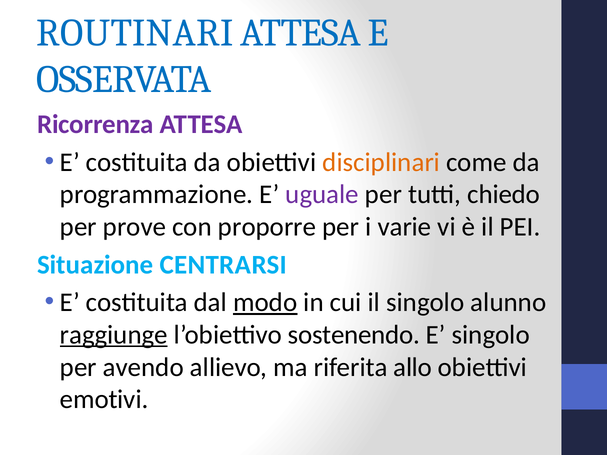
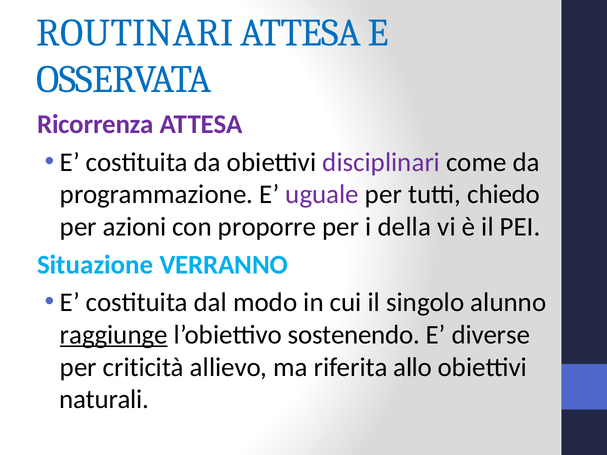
disciplinari colour: orange -> purple
prove: prove -> azioni
varie: varie -> della
CENTRARSI: CENTRARSI -> VERRANNO
modo underline: present -> none
E singolo: singolo -> diverse
avendo: avendo -> criticità
emotivi: emotivi -> naturali
